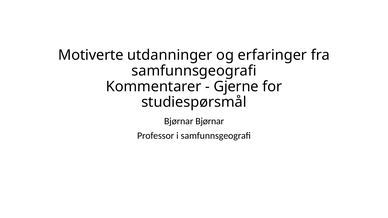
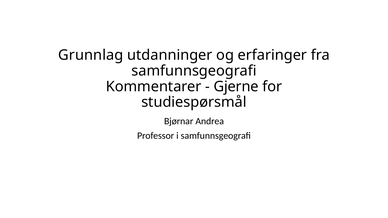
Motiverte: Motiverte -> Grunnlag
Bjørnar Bjørnar: Bjørnar -> Andrea
